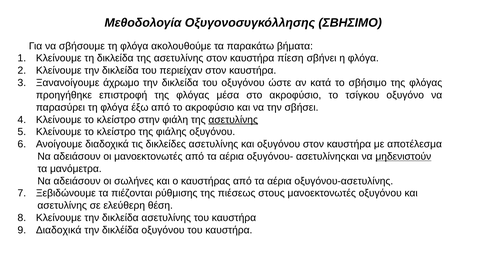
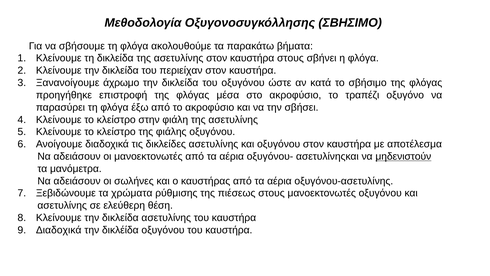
καυστήρα πίεση: πίεση -> στους
τσίγκου: τσίγκου -> τραπέζι
ασετυλίνης at (233, 119) underline: present -> none
πιέζονται: πιέζονται -> χρώματα
